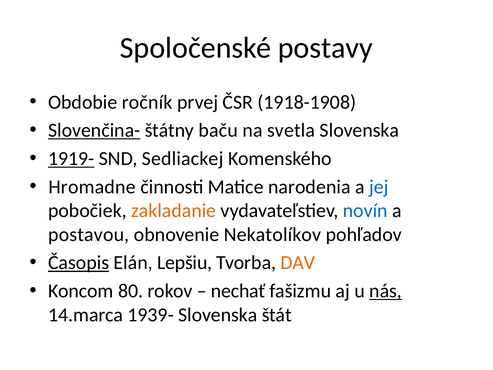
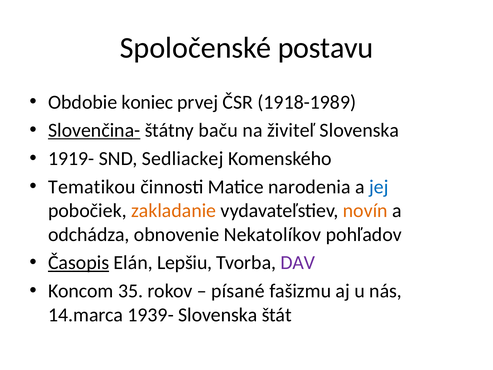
postavy: postavy -> postavu
ročník: ročník -> koniec
1918-1908: 1918-1908 -> 1918-1989
svetla: svetla -> živiteľ
1919- underline: present -> none
Hromadne: Hromadne -> Tematikou
novín colour: blue -> orange
postavou: postavou -> odchádza
DAV colour: orange -> purple
80: 80 -> 35
nechať: nechať -> písané
nás underline: present -> none
